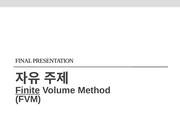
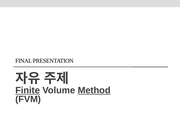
Method underline: none -> present
